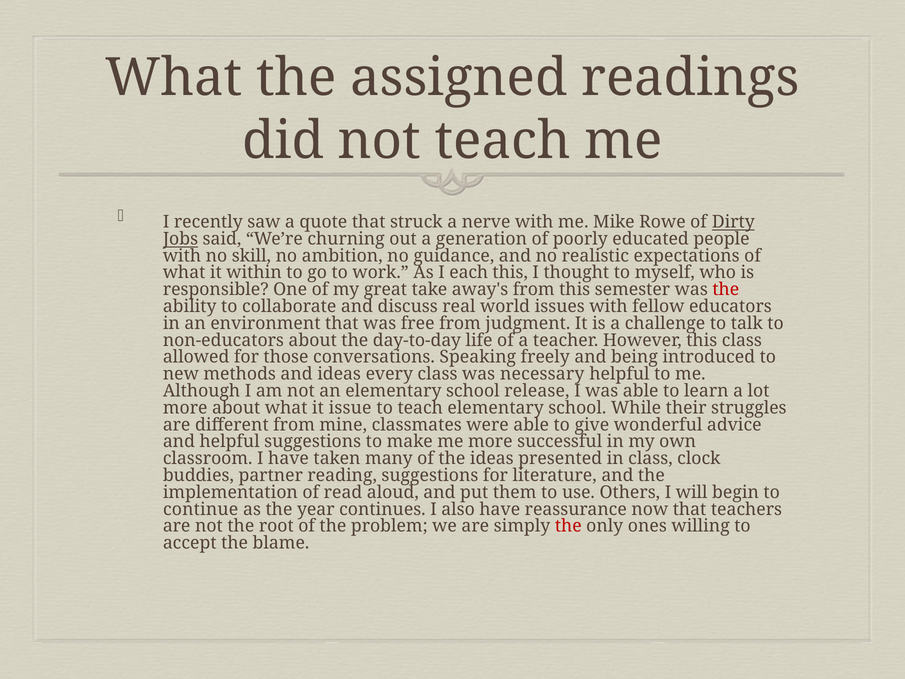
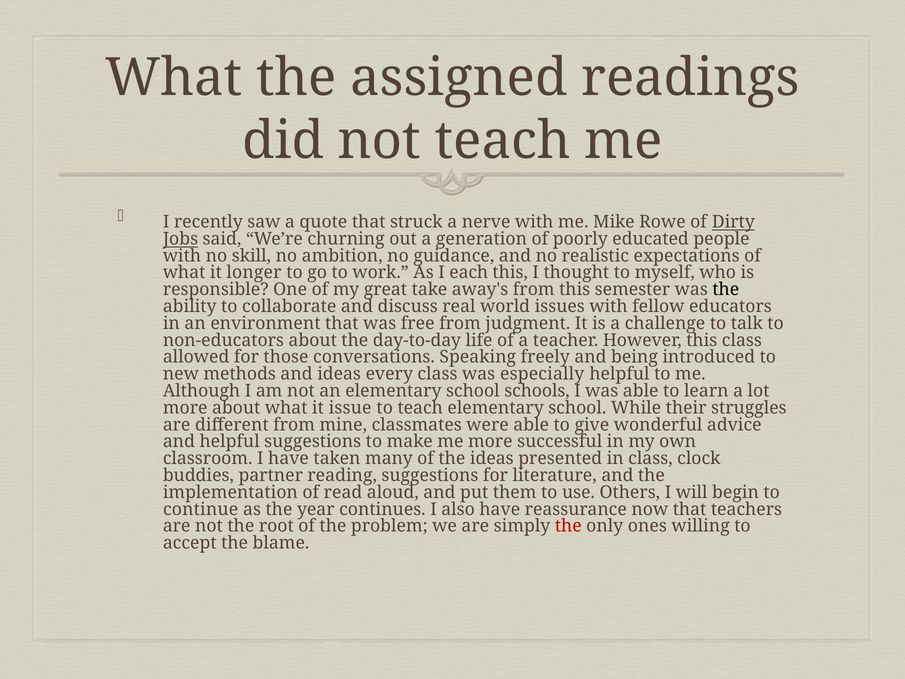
within: within -> longer
the at (726, 289) colour: red -> black
necessary: necessary -> especially
release: release -> schools
